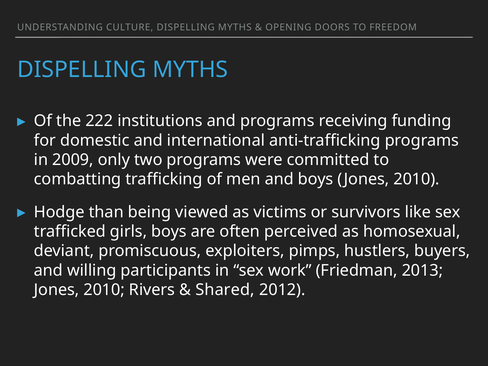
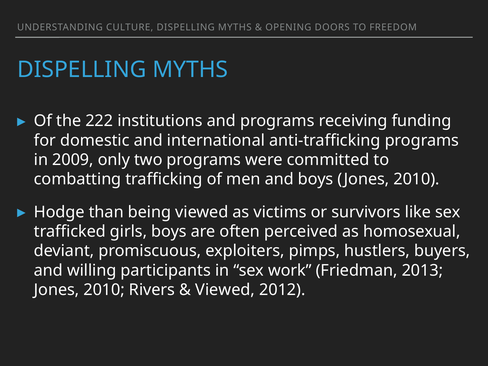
Shared at (225, 290): Shared -> Viewed
